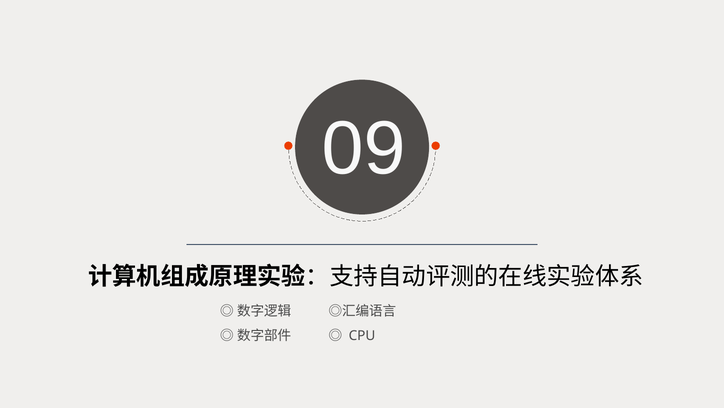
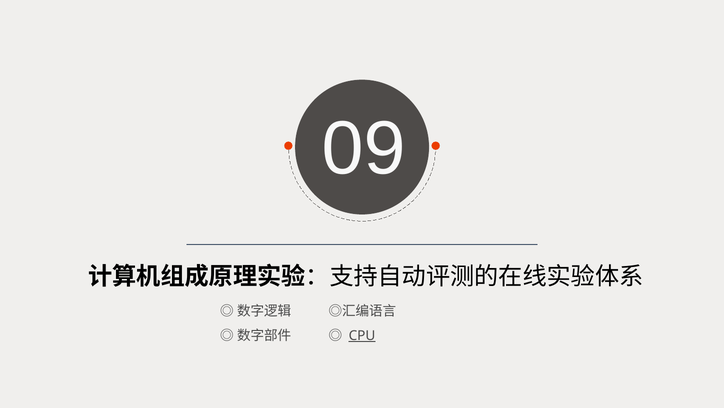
CPU underline: none -> present
